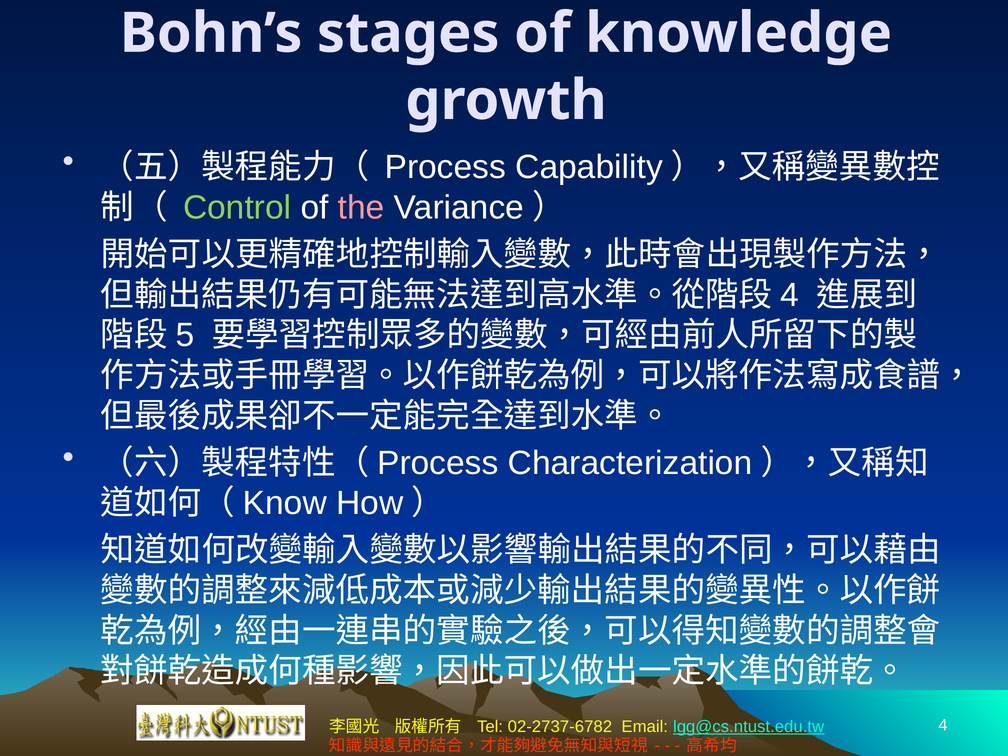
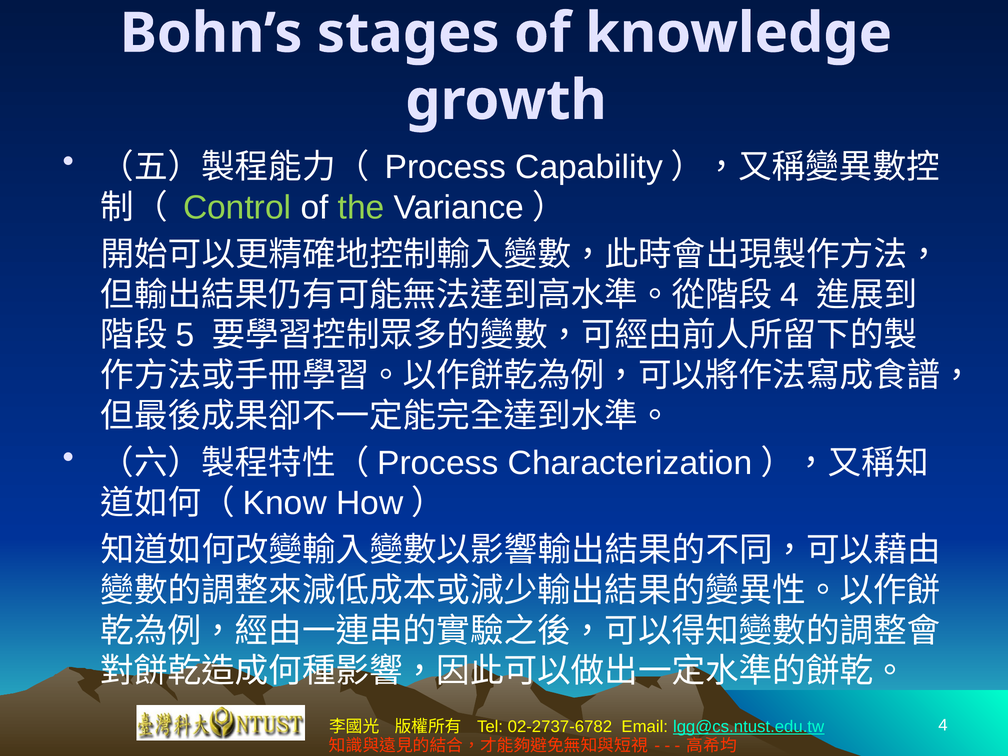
the colour: pink -> light green
